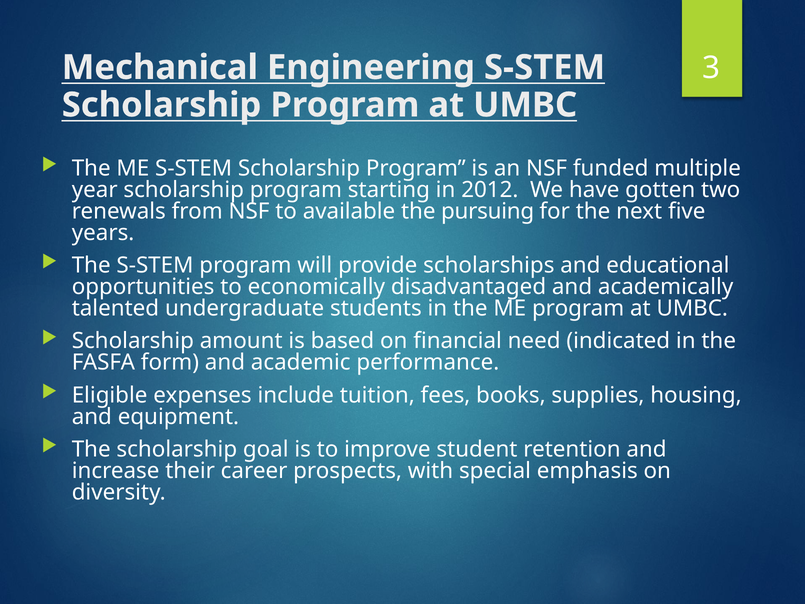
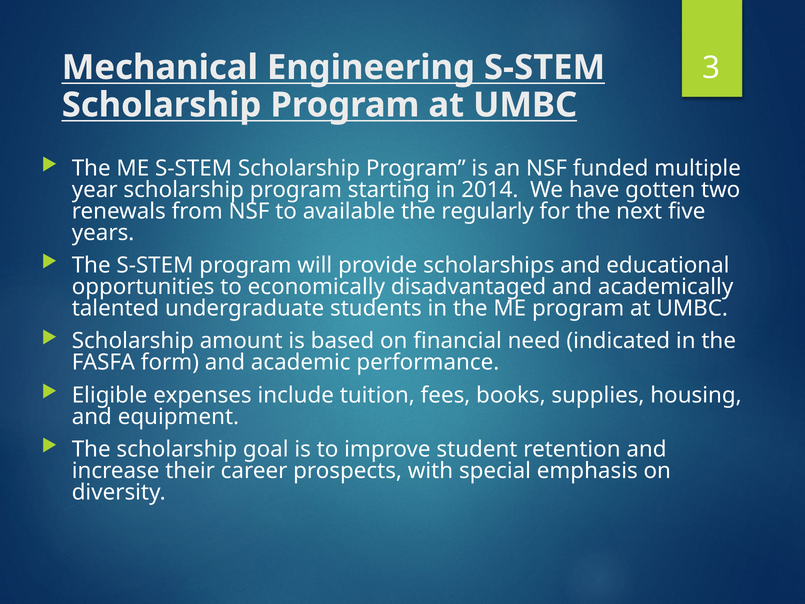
2012: 2012 -> 2014
pursuing: pursuing -> regularly
